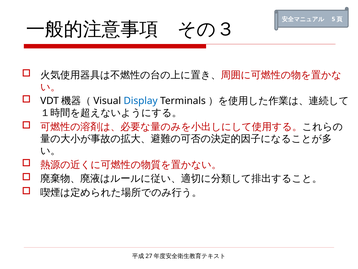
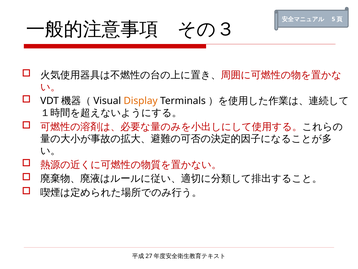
Display colour: blue -> orange
